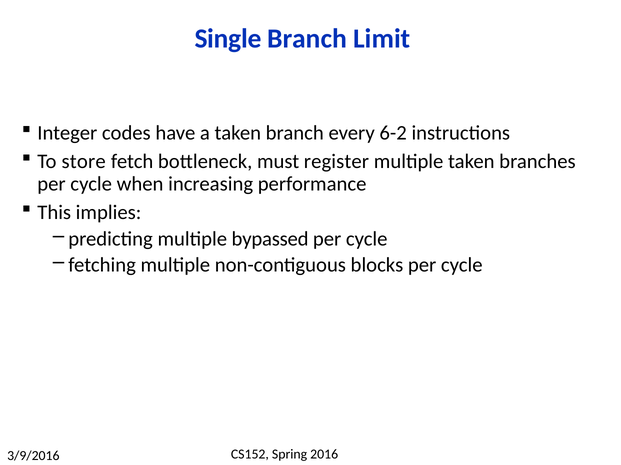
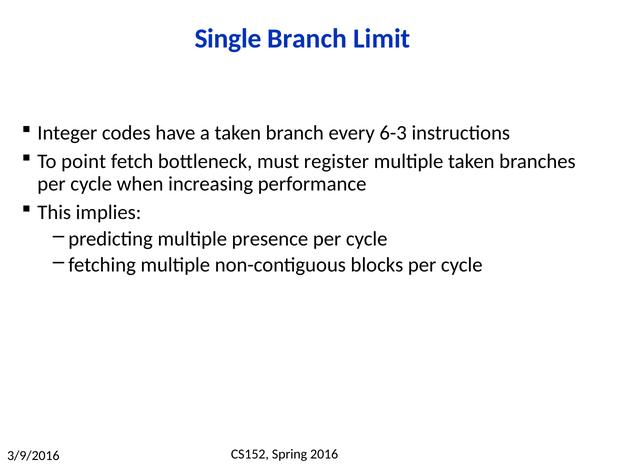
6-2: 6-2 -> 6-3
store: store -> point
bypassed: bypassed -> presence
